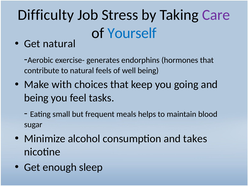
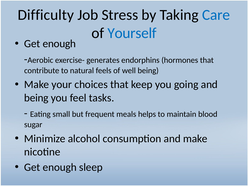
Care colour: purple -> blue
natural at (59, 44): natural -> enough
with: with -> your
and takes: takes -> make
